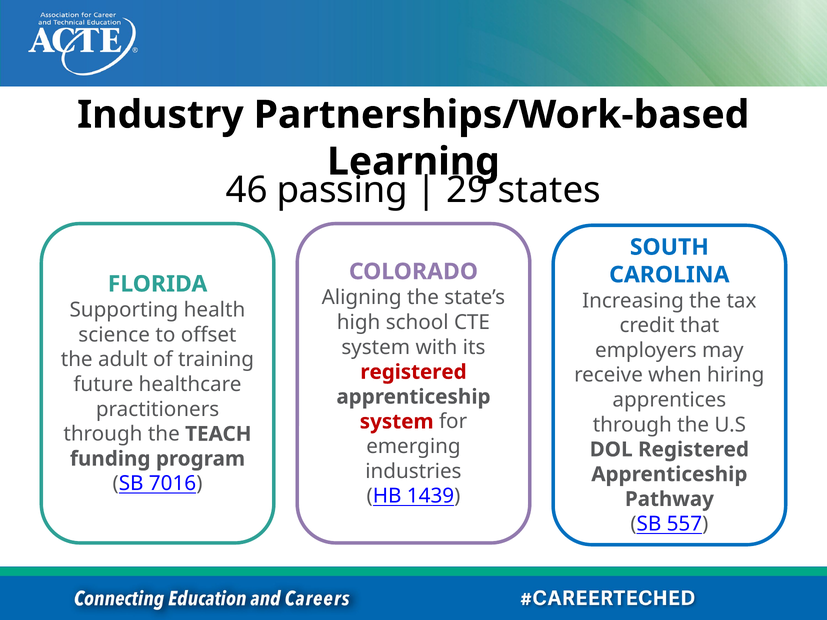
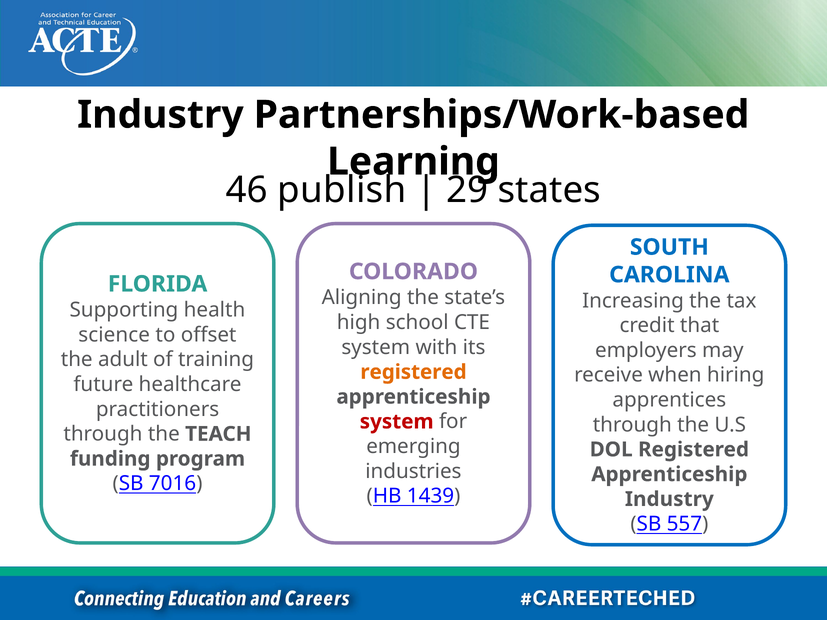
passing: passing -> publish
registered at (413, 372) colour: red -> orange
Pathway at (669, 499): Pathway -> Industry
